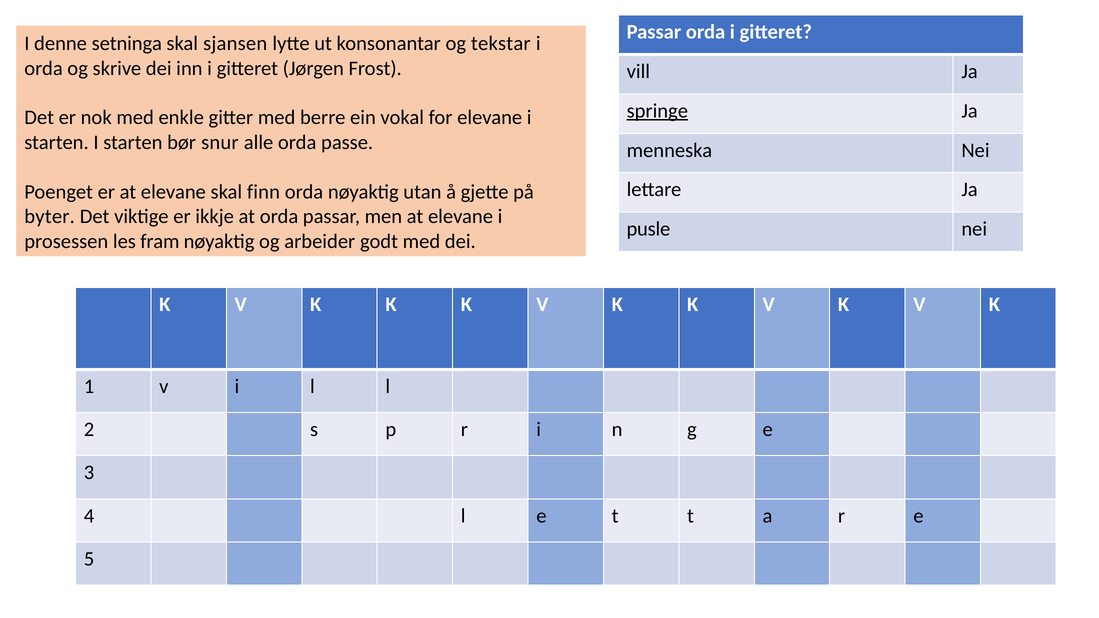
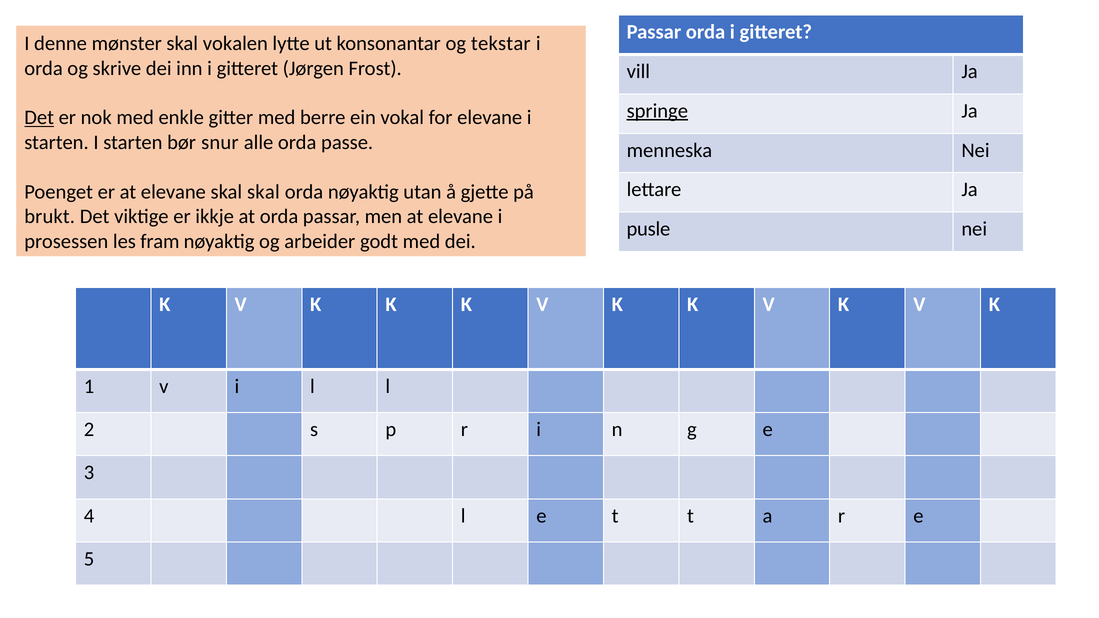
setninga: setninga -> mønster
sjansen: sjansen -> vokalen
Det at (39, 118) underline: none -> present
skal finn: finn -> skal
byter: byter -> brukt
